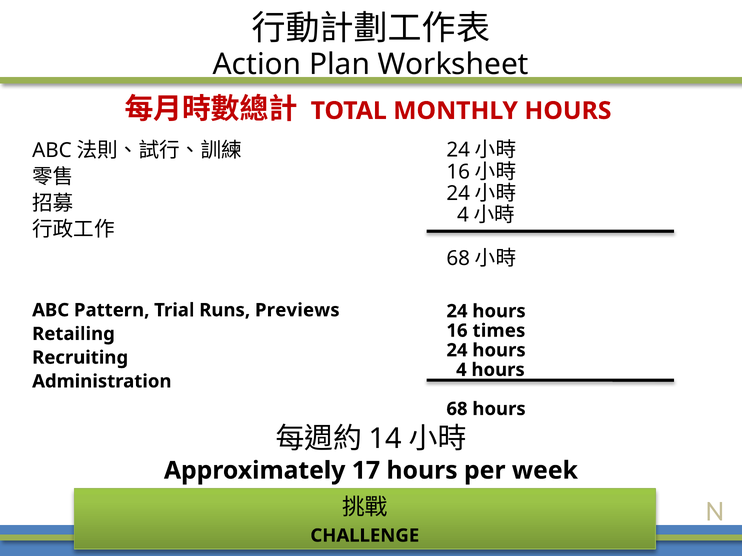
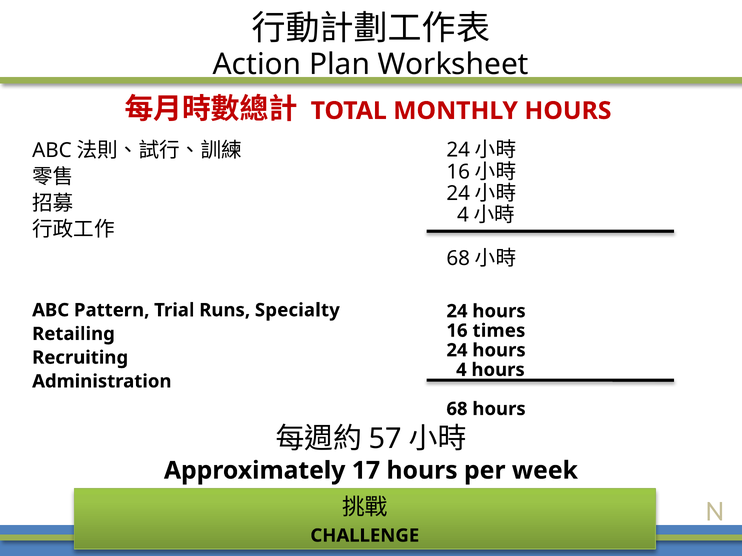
Previews: Previews -> Specialty
14: 14 -> 57
